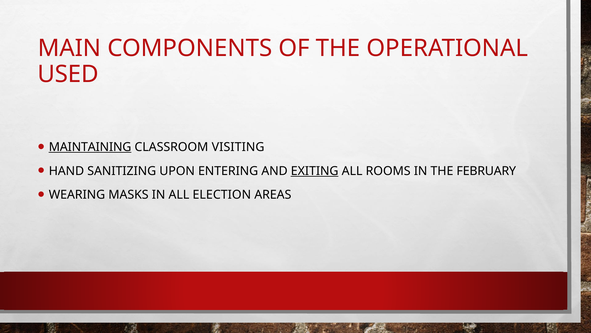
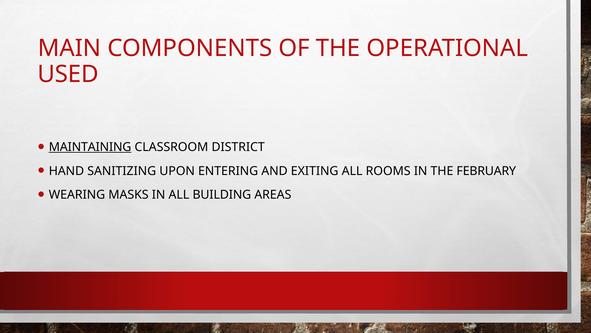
VISITING: VISITING -> DISTRICT
EXITING underline: present -> none
ELECTION: ELECTION -> BUILDING
